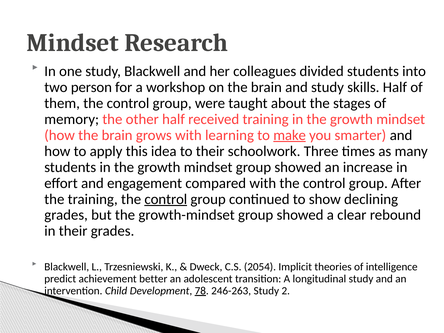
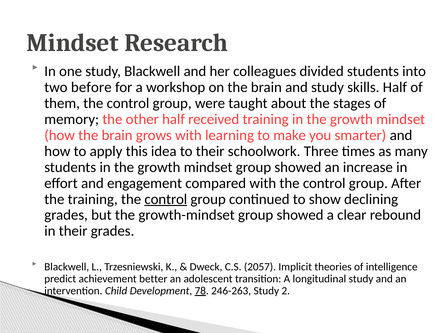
person: person -> before
make underline: present -> none
2054: 2054 -> 2057
